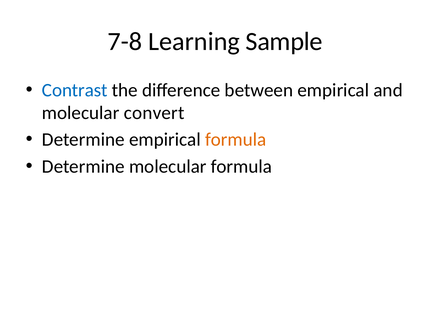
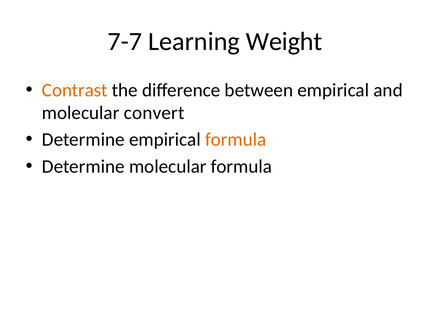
7-8: 7-8 -> 7-7
Sample: Sample -> Weight
Contrast colour: blue -> orange
